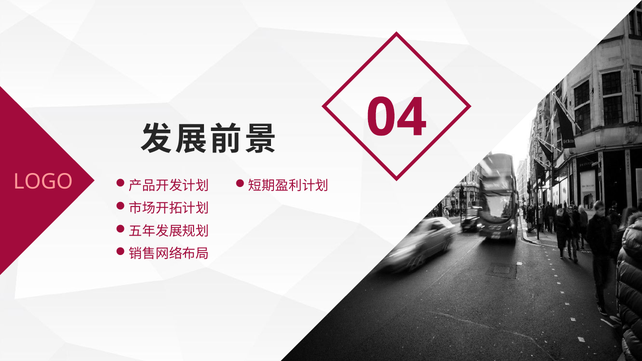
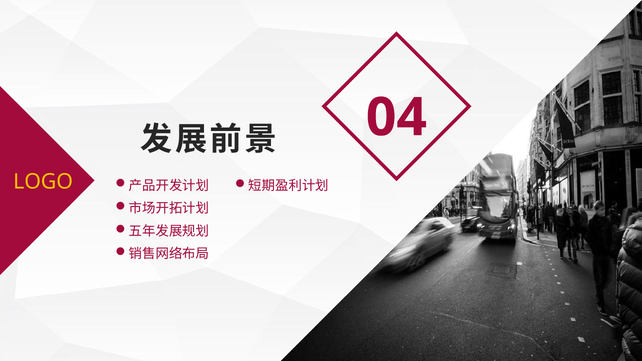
LOGO colour: pink -> yellow
